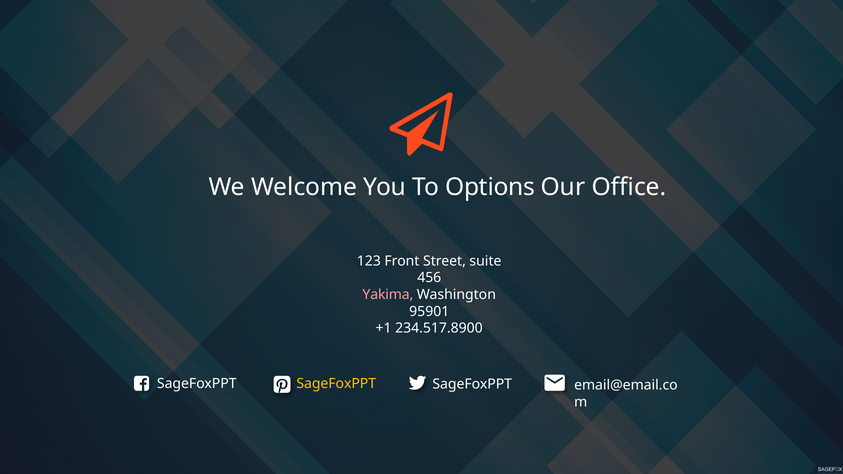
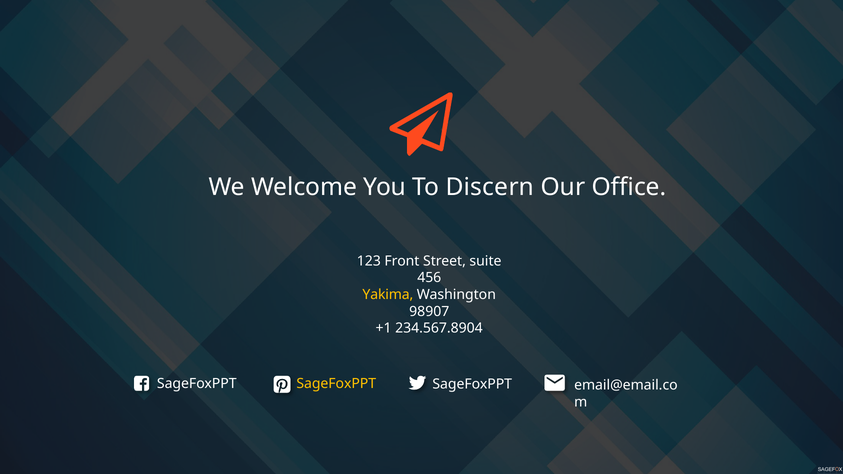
Options: Options -> Discern
Yakima colour: pink -> yellow
95901: 95901 -> 98907
234.517.8900: 234.517.8900 -> 234.567.8904
